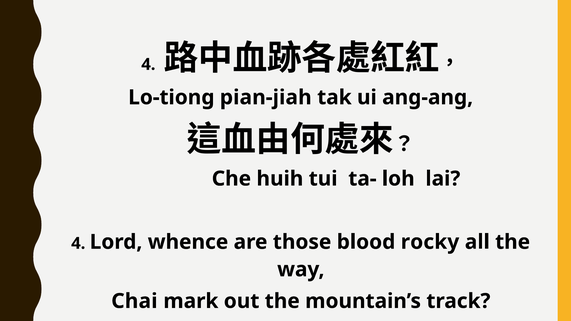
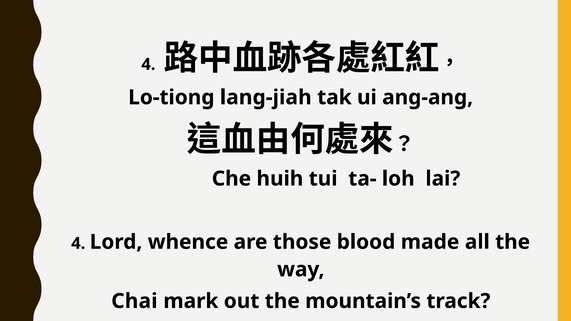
pian-jiah: pian-jiah -> lang-jiah
rocky: rocky -> made
